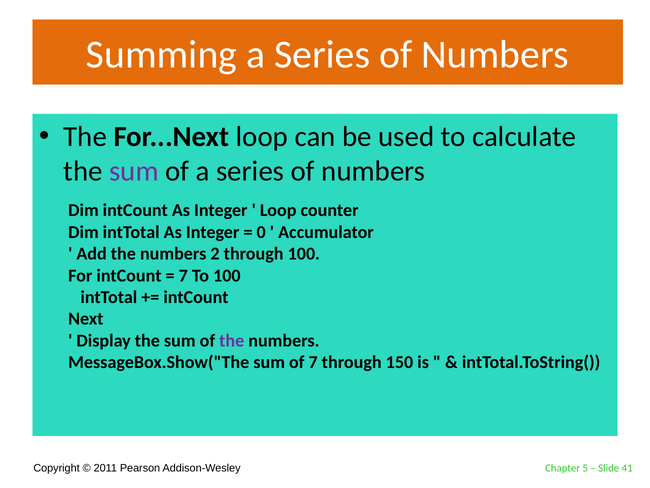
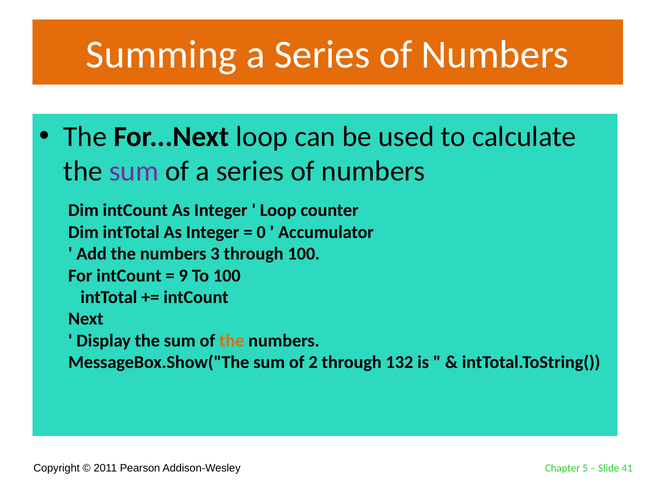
2: 2 -> 3
7 at (183, 275): 7 -> 9
the at (232, 340) colour: purple -> orange
of 7: 7 -> 2
150: 150 -> 132
